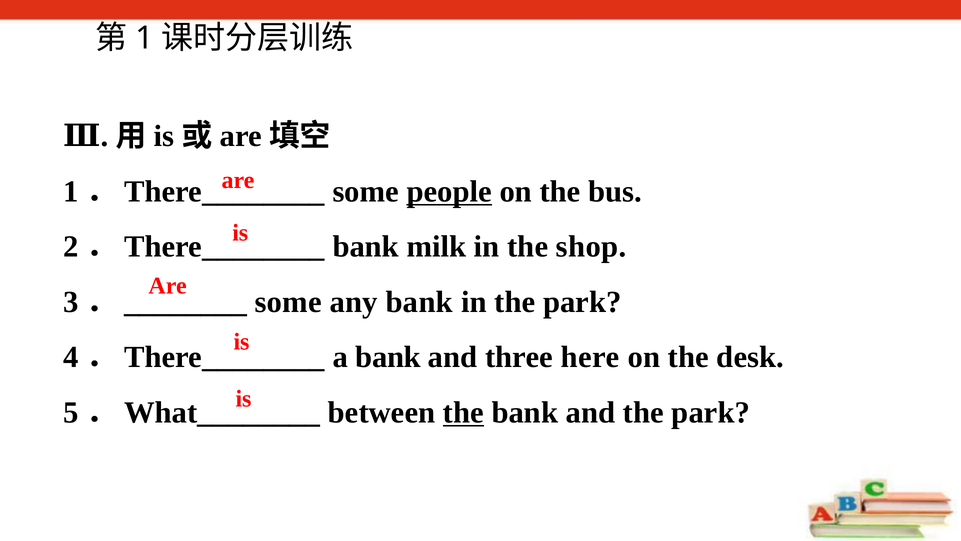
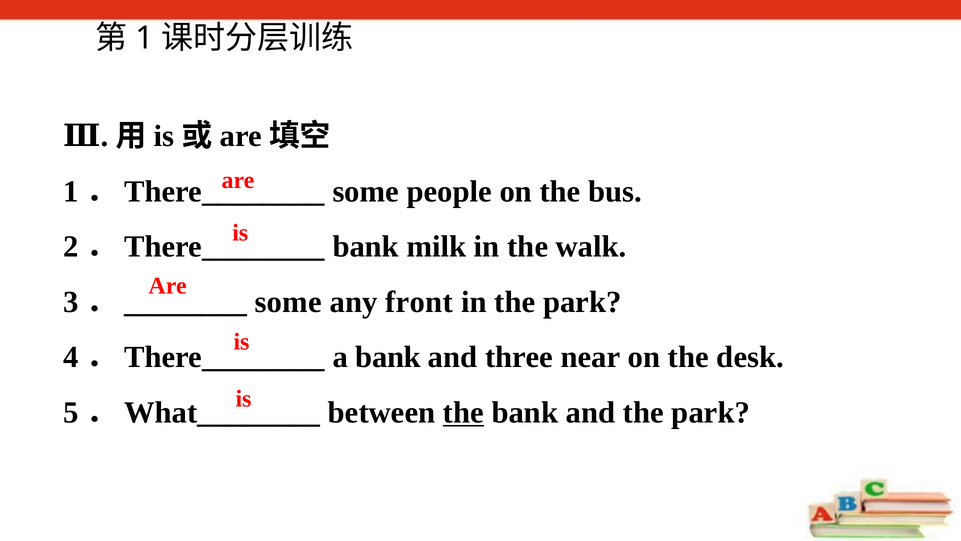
people underline: present -> none
shop: shop -> walk
any bank: bank -> front
here: here -> near
